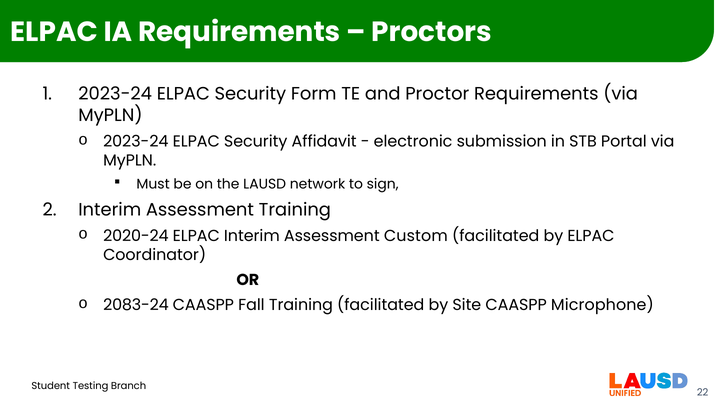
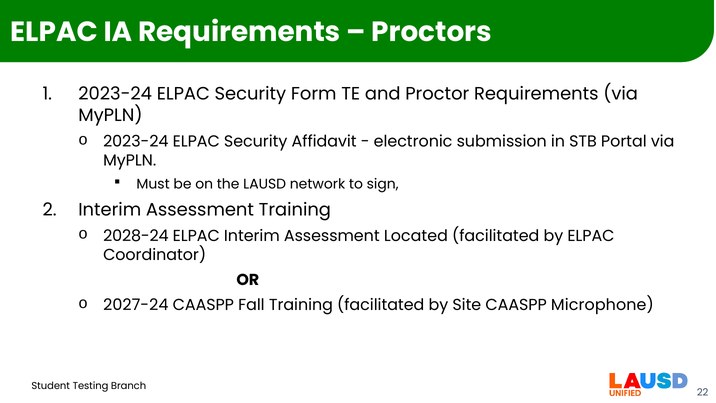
2020-24: 2020-24 -> 2028-24
Custom: Custom -> Located
2083-24: 2083-24 -> 2027-24
